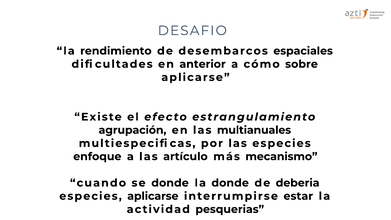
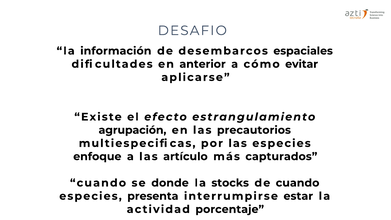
rendimiento: rendimiento -> información
sobre: sobre -> evitar
multianuales: multianuales -> precautorios
mecanismo: mecanismo -> capturados
la donde: donde -> stocks
de deberia: deberia -> cuando
especies aplicarse: aplicarse -> presenta
pesquerias: pesquerias -> porcentaje
